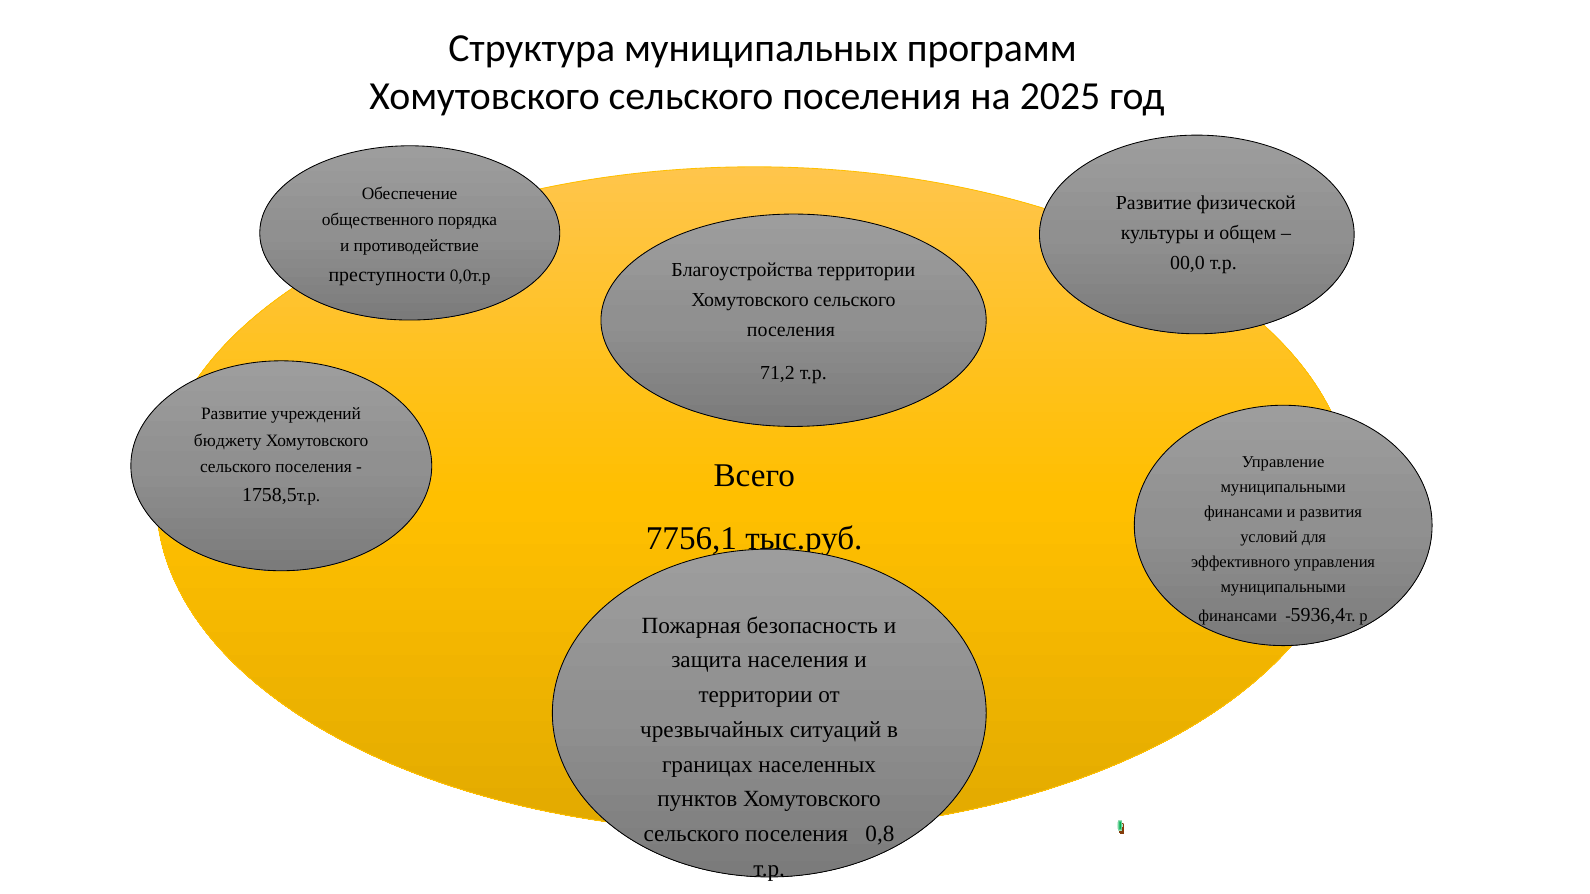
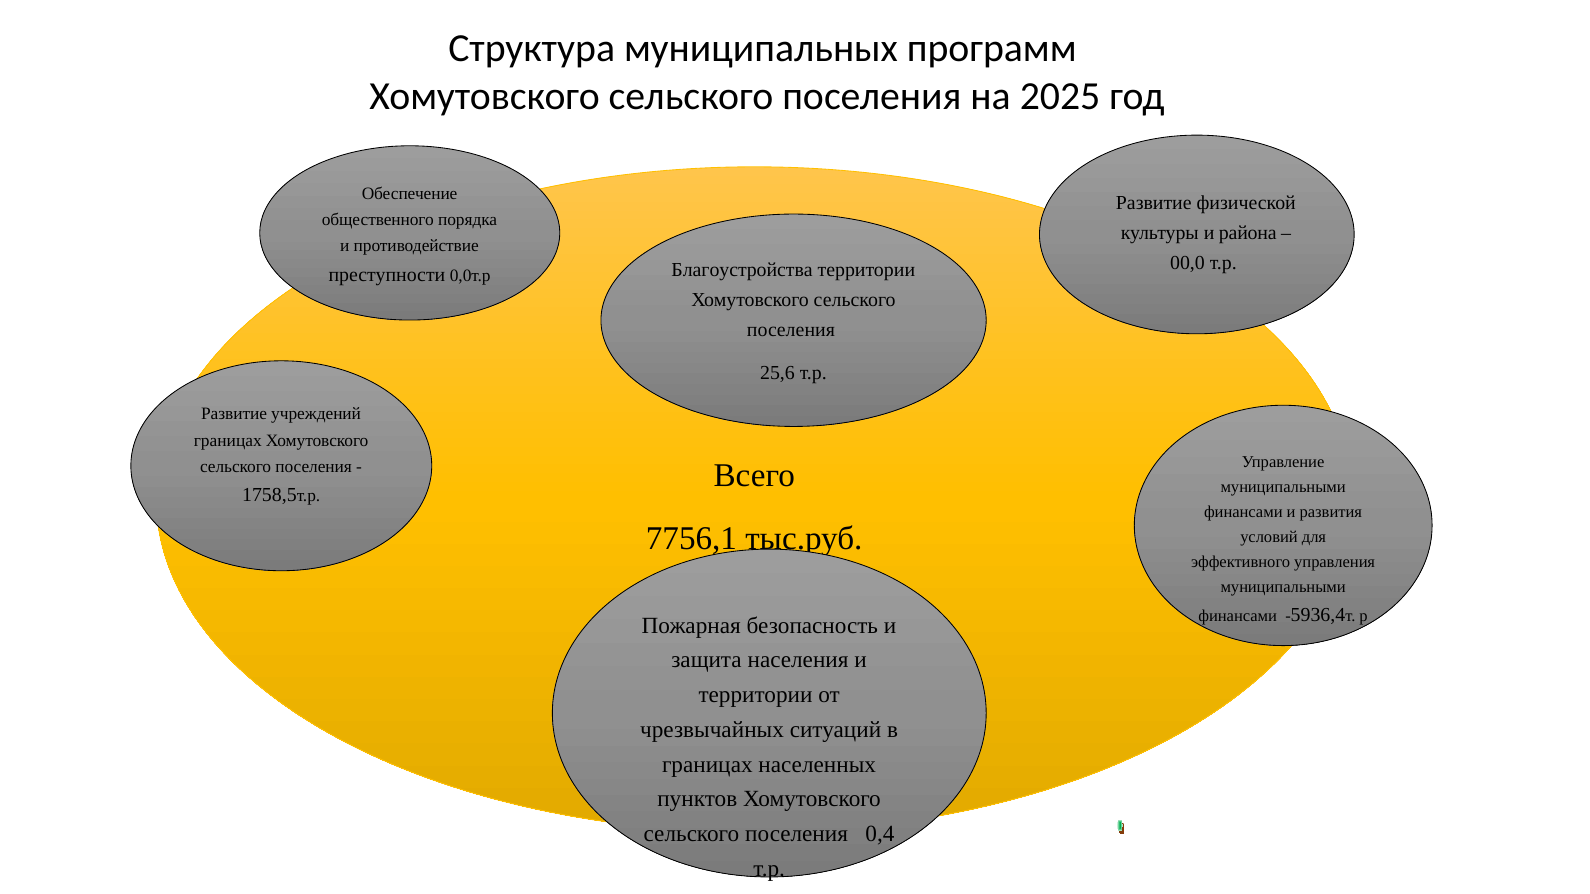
общем: общем -> района
71,2: 71,2 -> 25,6
бюджету at (228, 440): бюджету -> границах
0,8: 0,8 -> 0,4
